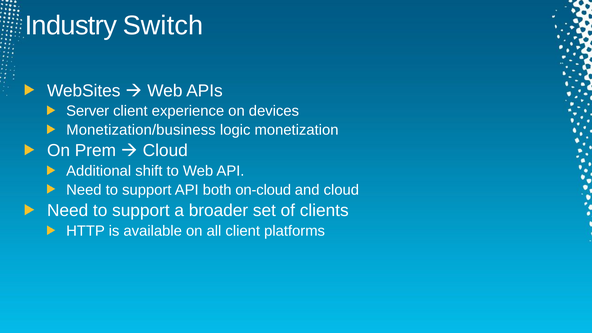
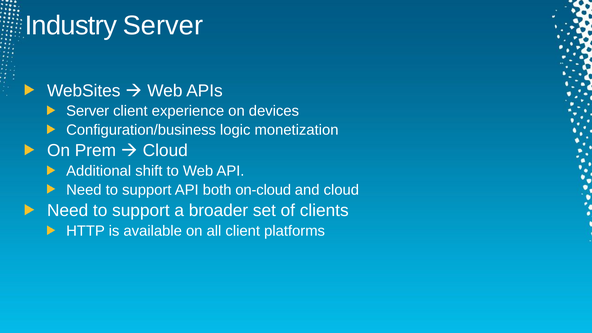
Industry Switch: Switch -> Server
Monetization/business: Monetization/business -> Configuration/business
